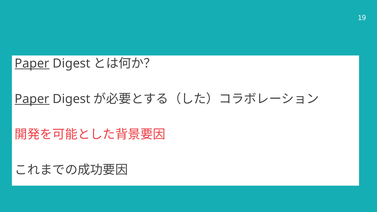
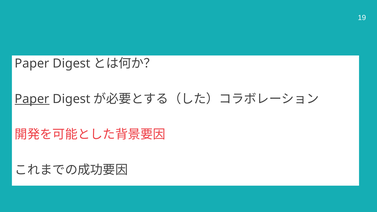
Paper at (32, 64) underline: present -> none
